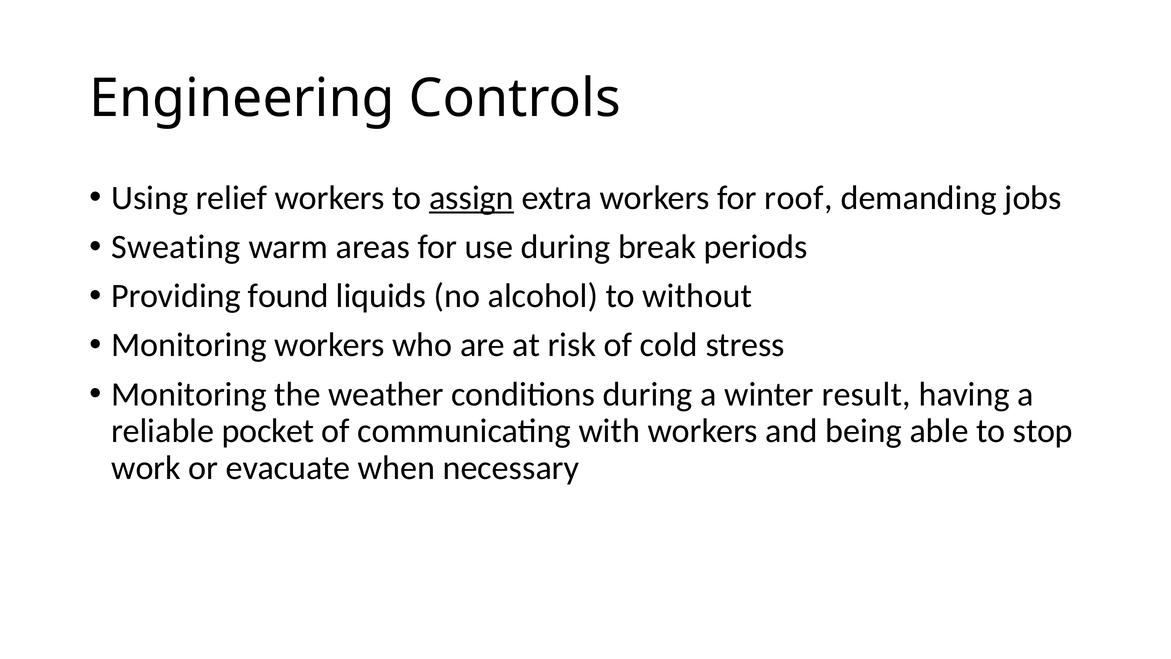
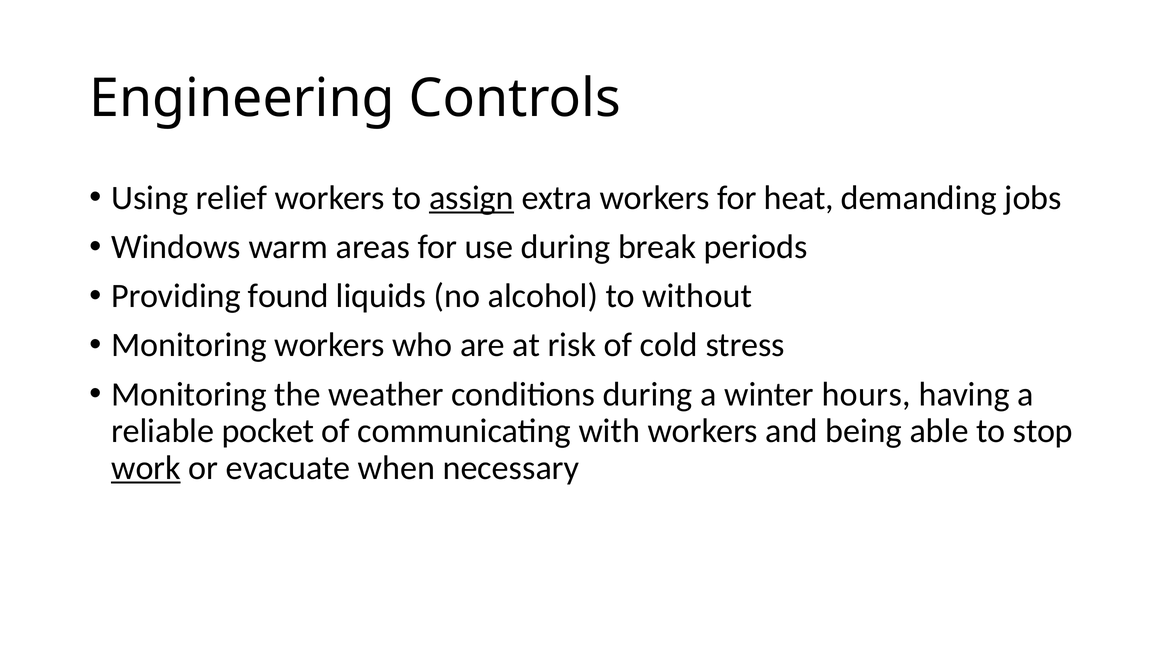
roof: roof -> heat
Sweating: Sweating -> Windows
result: result -> hours
work underline: none -> present
